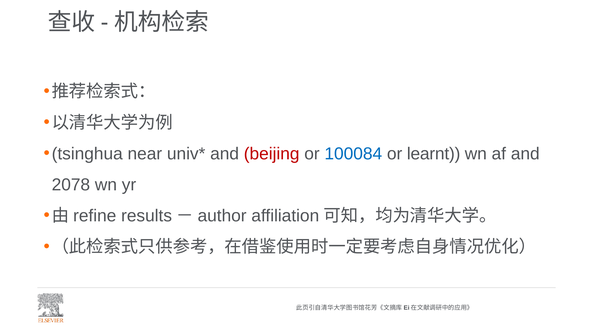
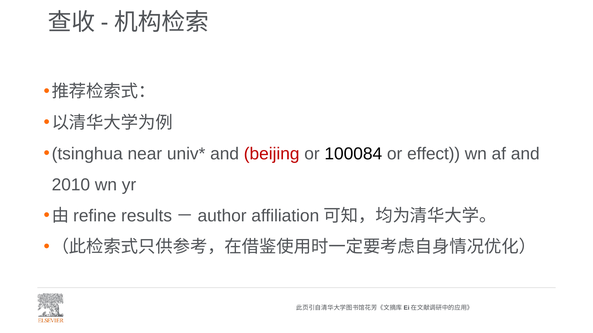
100084 colour: blue -> black
learnt: learnt -> effect
2078: 2078 -> 2010
